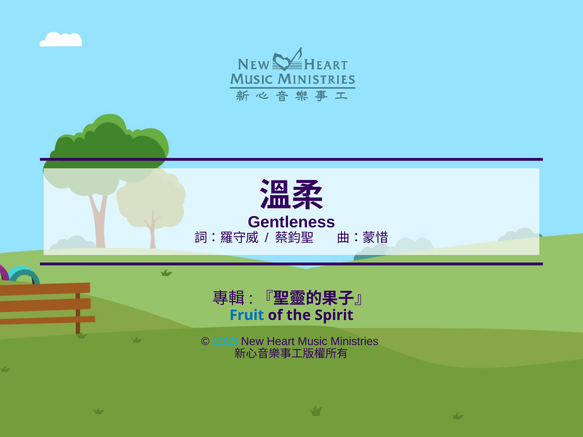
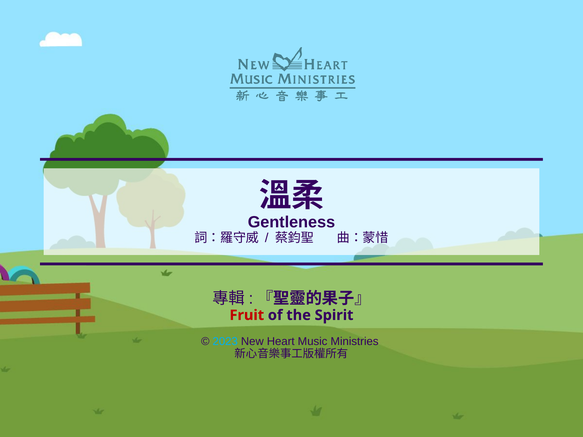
Fruit colour: blue -> red
